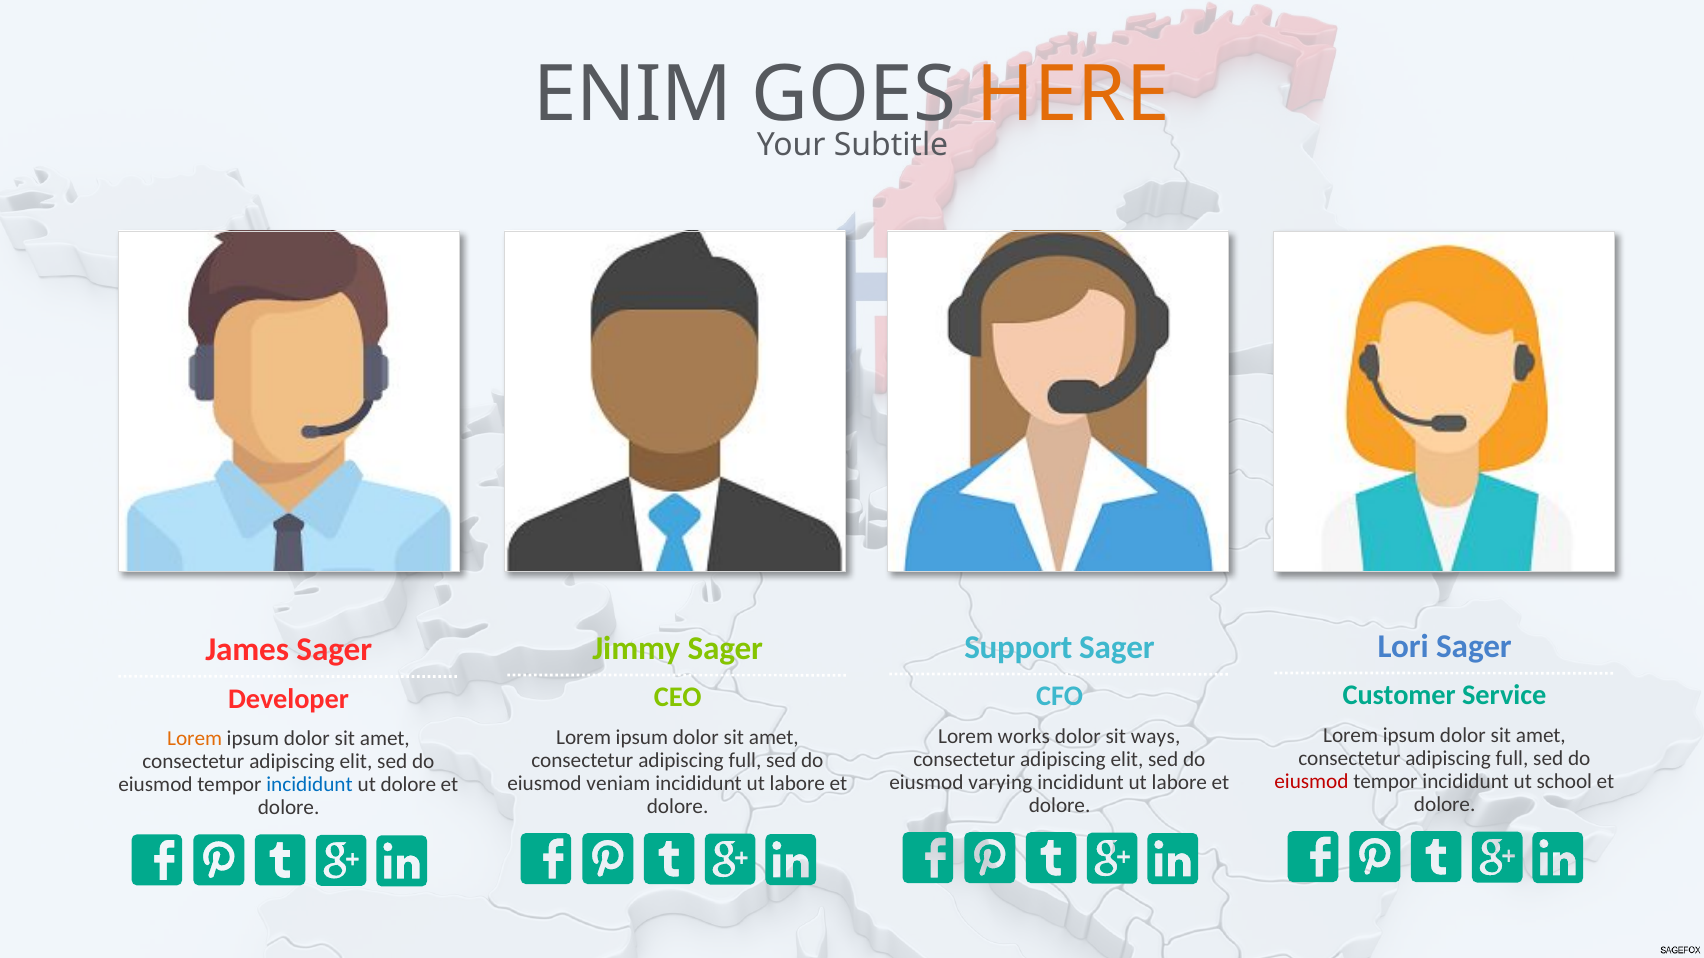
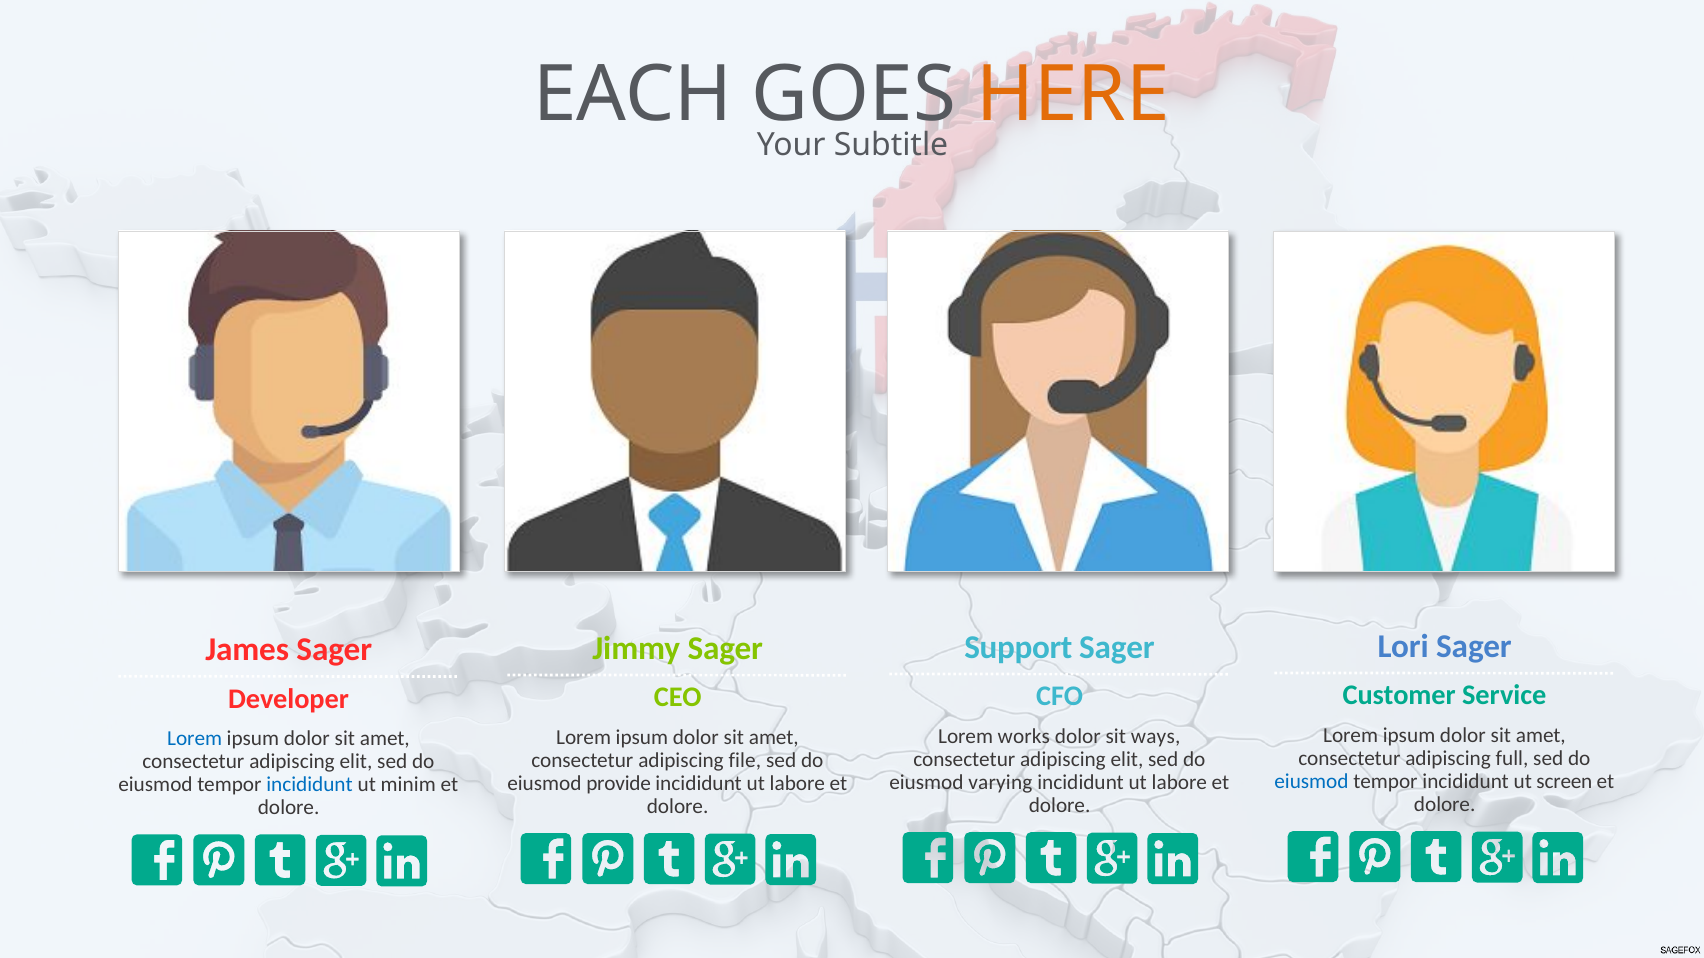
ENIM: ENIM -> EACH
Lorem at (195, 739) colour: orange -> blue
full at (745, 761): full -> file
eiusmod at (1311, 782) colour: red -> blue
school: school -> screen
veniam: veniam -> provide
ut dolore: dolore -> minim
